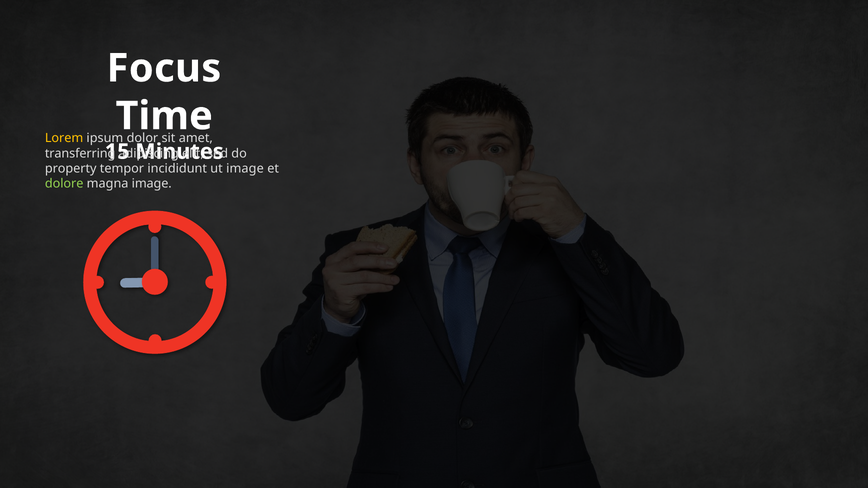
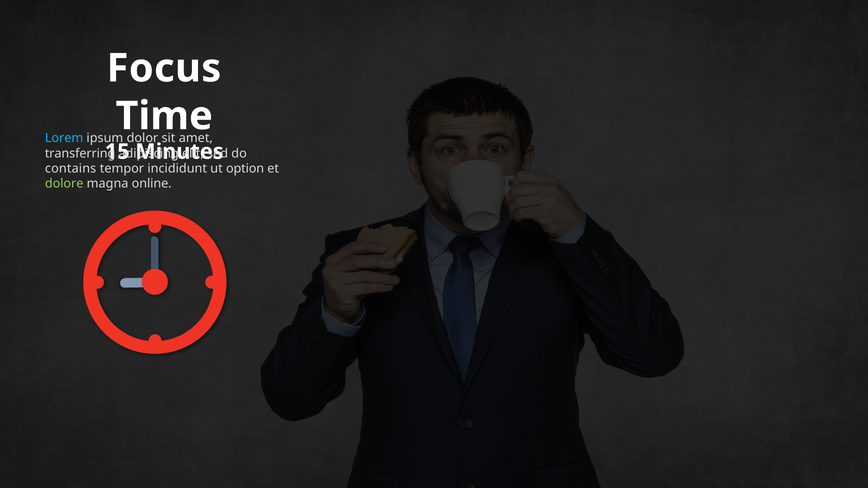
Lorem colour: yellow -> light blue
property: property -> contains
image at (245, 169): image -> option
magna image: image -> online
